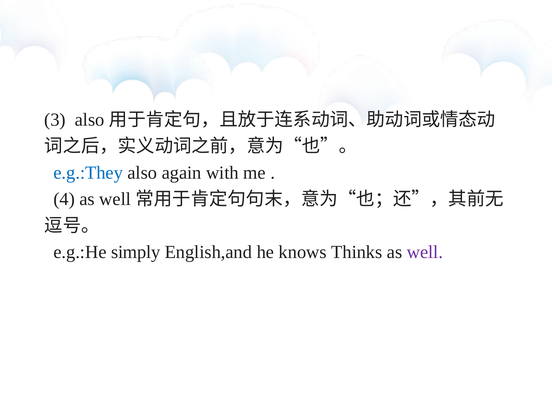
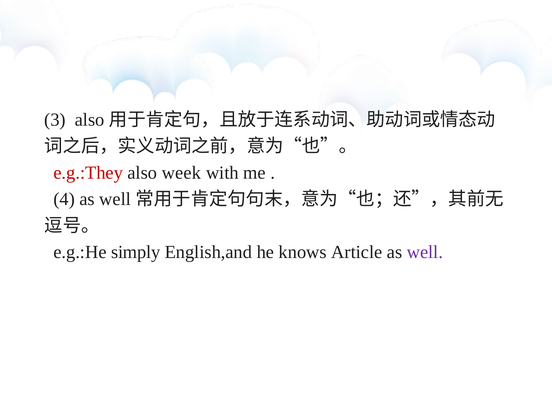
e.g.:They colour: blue -> red
again: again -> week
Thinks: Thinks -> Article
